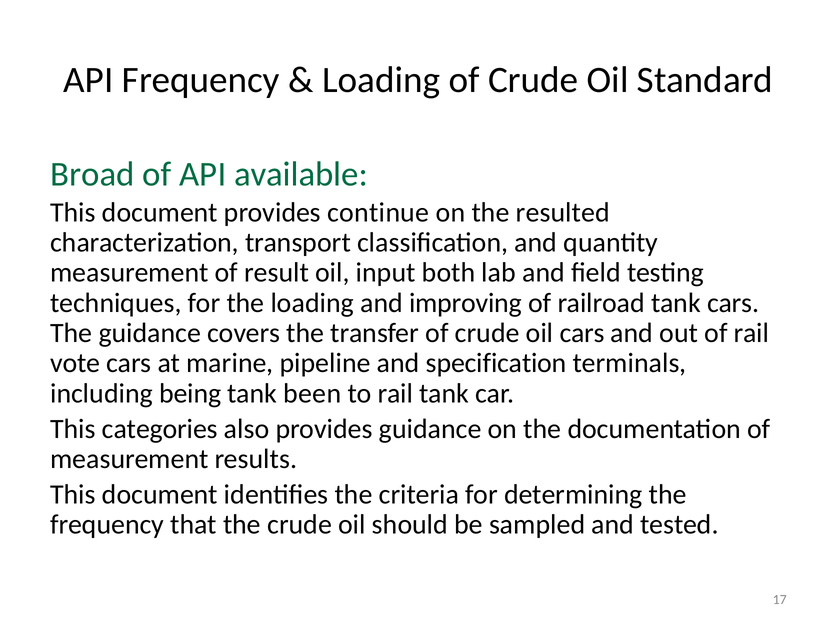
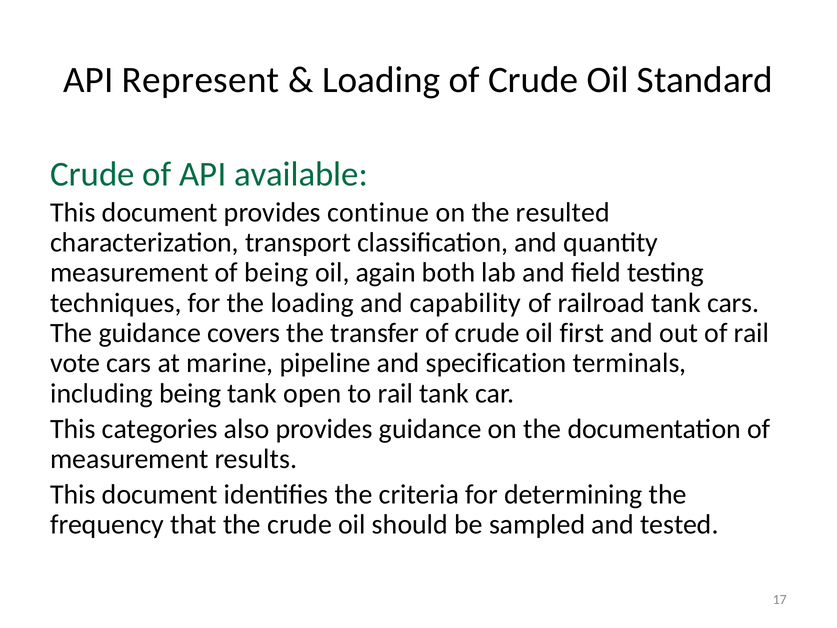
API Frequency: Frequency -> Represent
Broad at (92, 174): Broad -> Crude
of result: result -> being
input: input -> again
improving: improving -> capability
oil cars: cars -> first
been: been -> open
